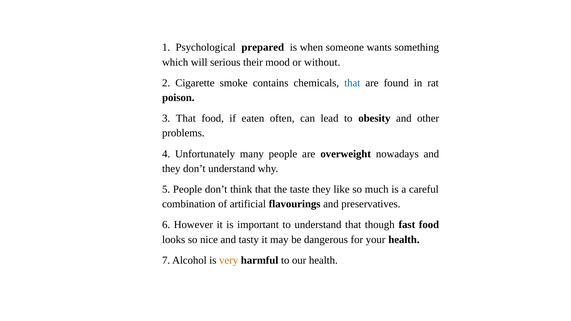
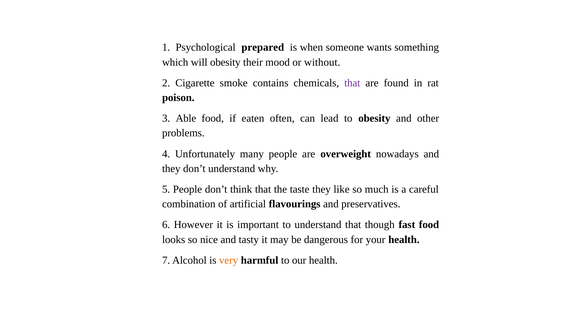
will serious: serious -> obesity
that at (352, 83) colour: blue -> purple
3 That: That -> Able
